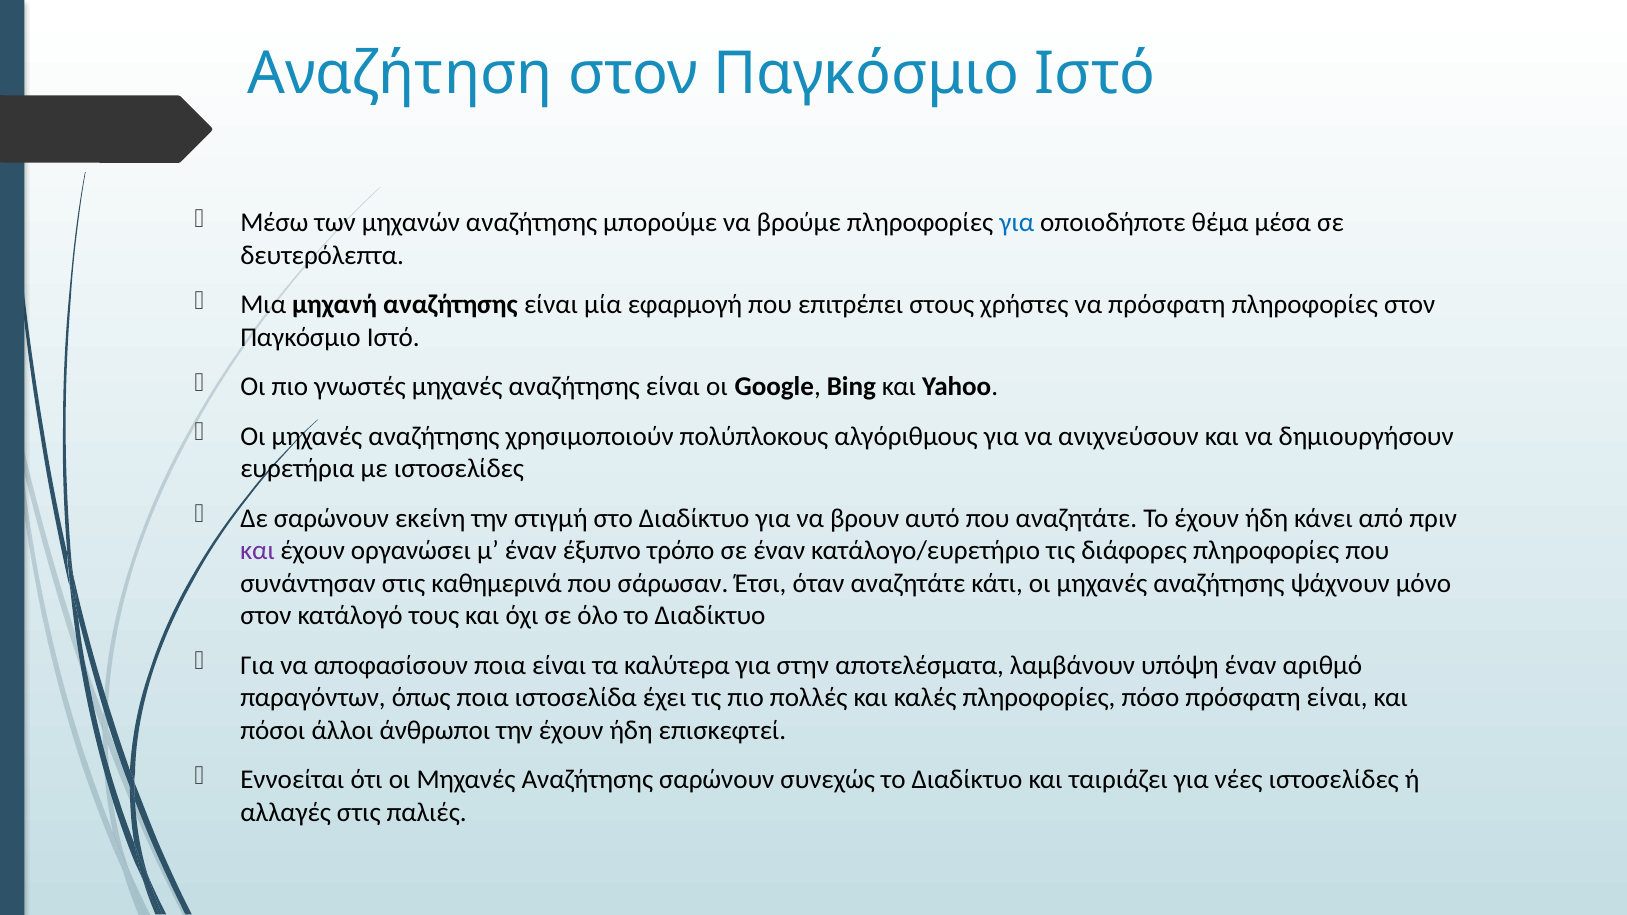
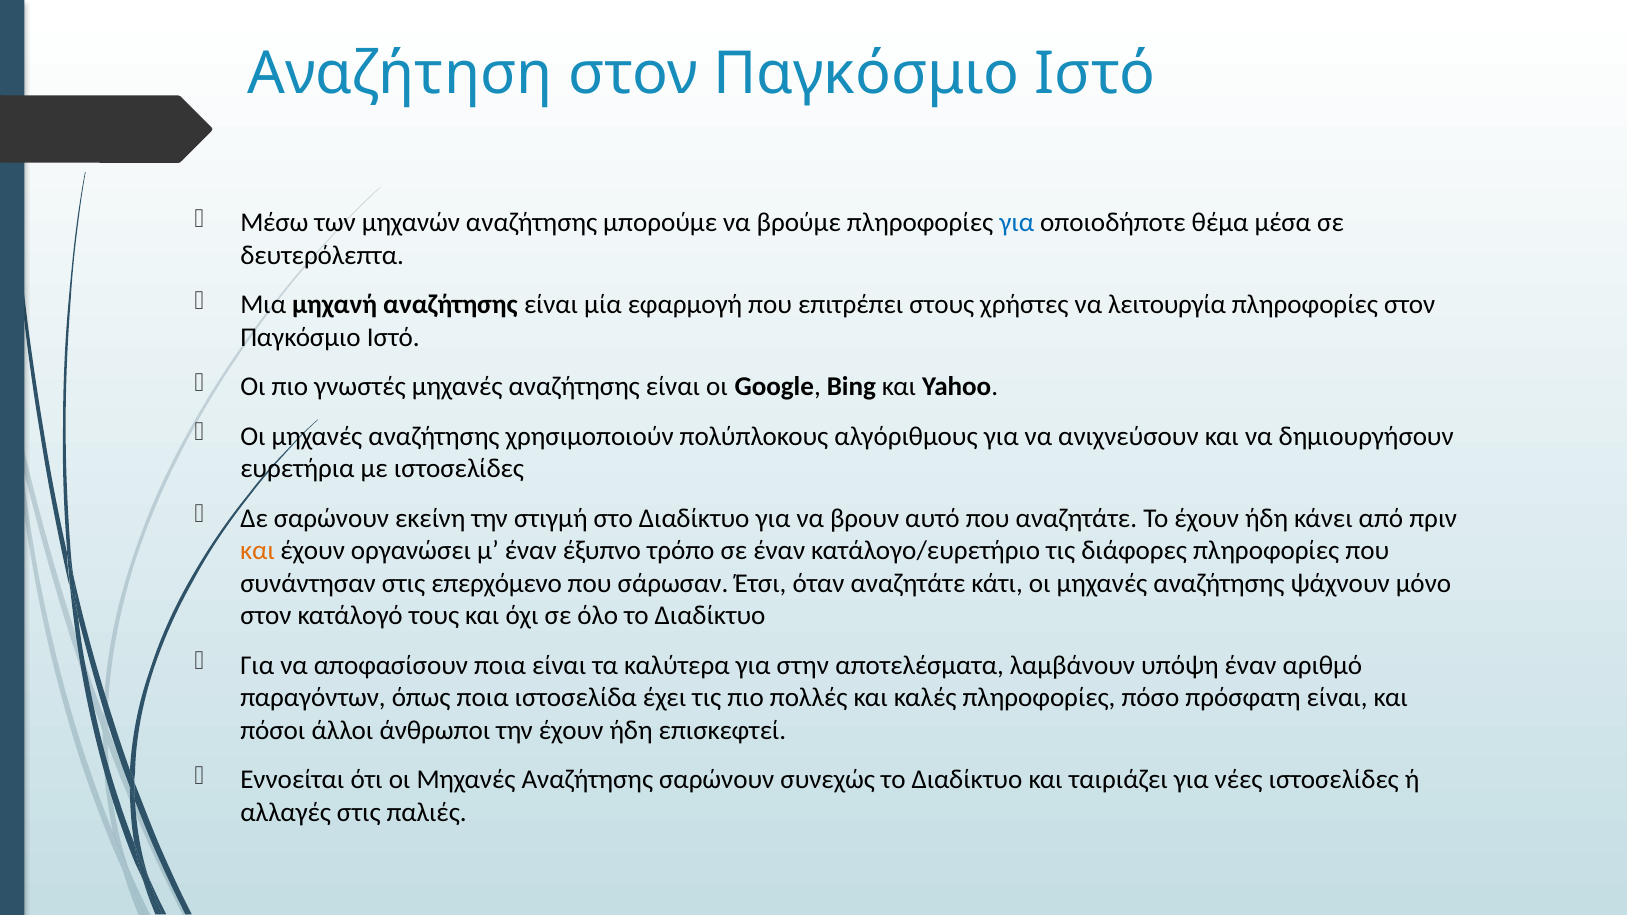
να πρόσφατη: πρόσφατη -> λειτουργία
και at (257, 551) colour: purple -> orange
καθημερινά: καθημερινά -> επερχόμενο
